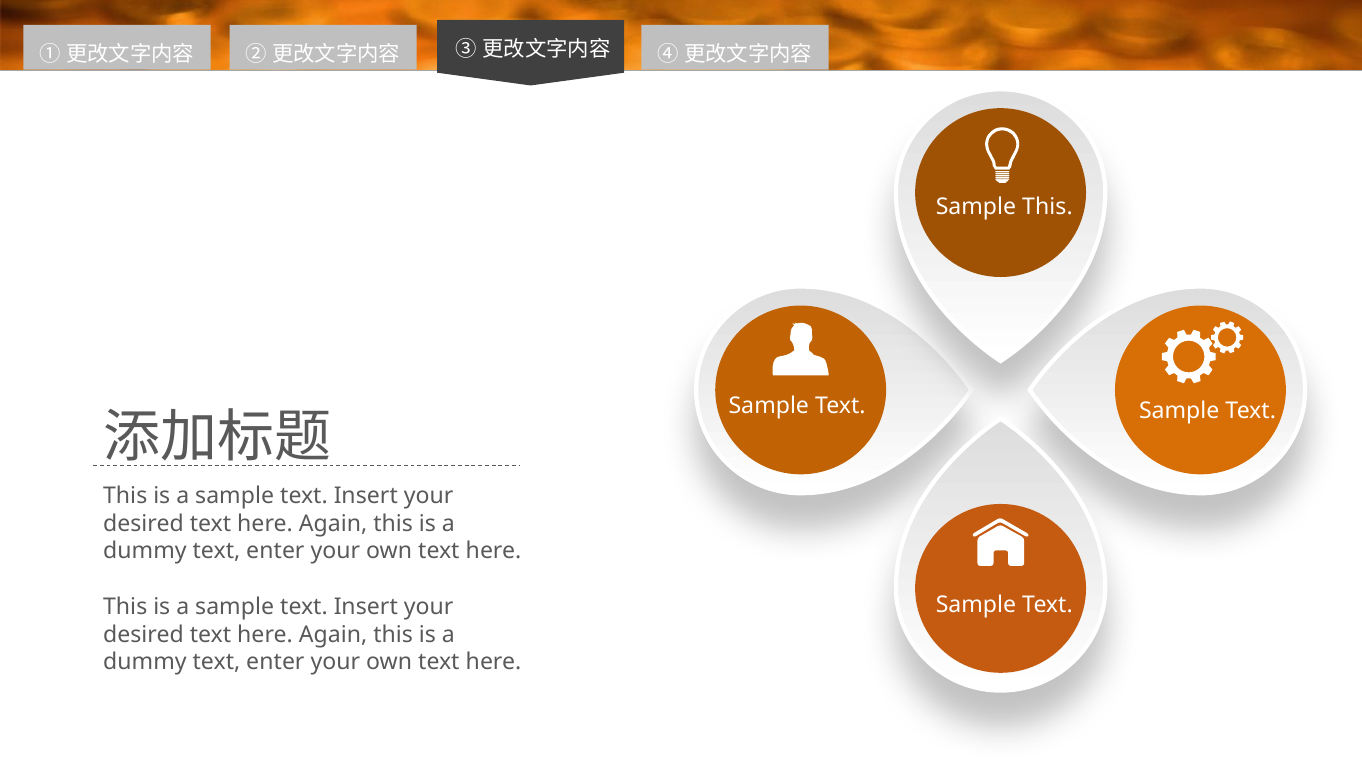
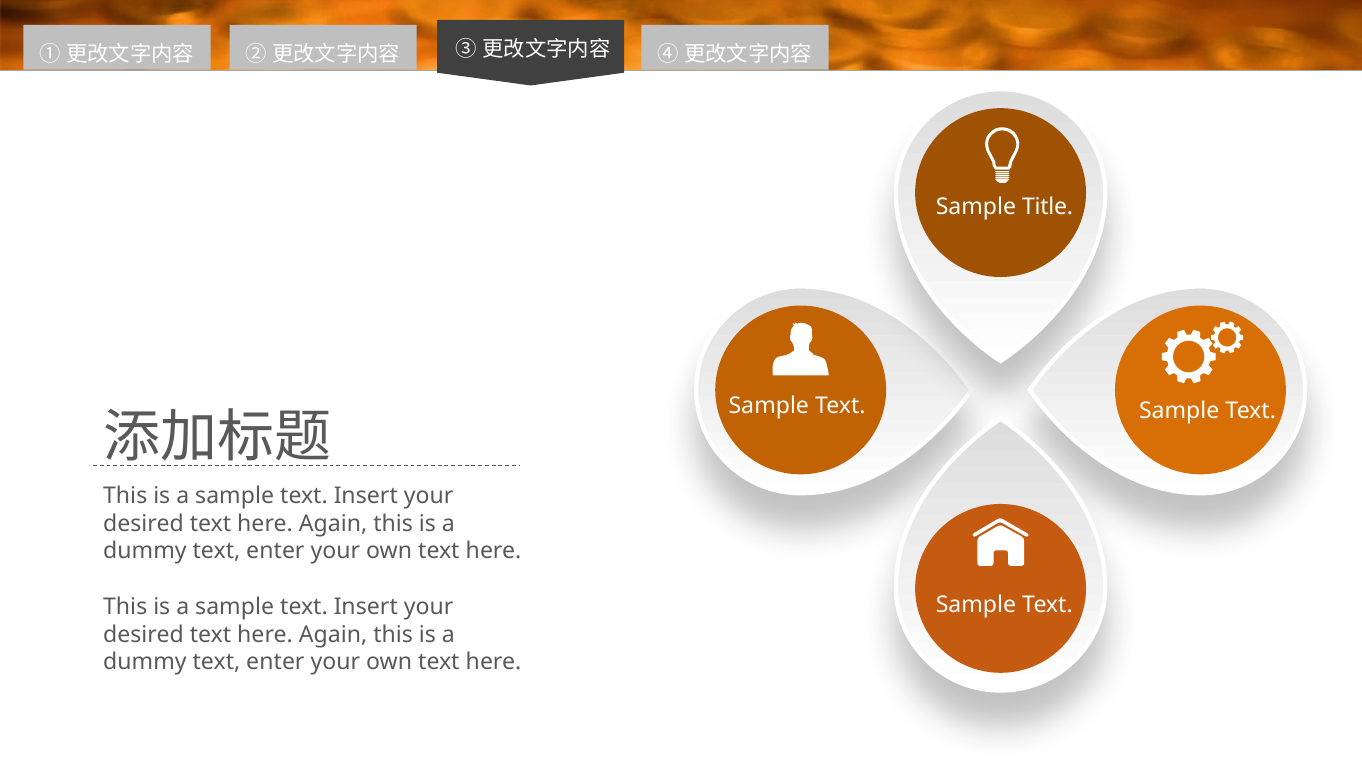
Sample This: This -> Title
